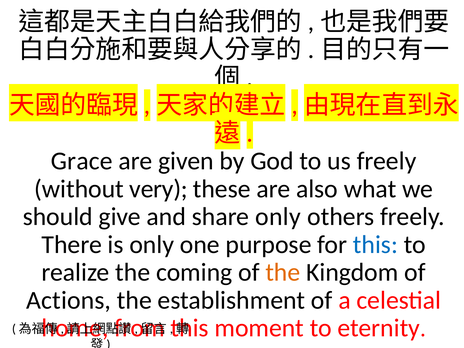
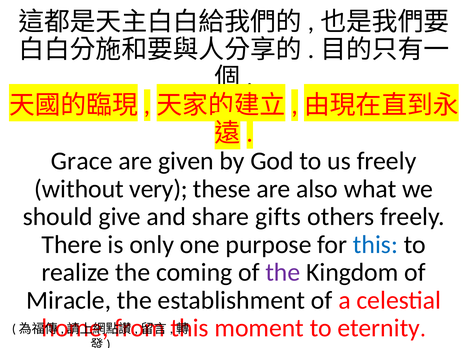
share only: only -> gifts
the at (283, 272) colour: orange -> purple
Actions: Actions -> Miracle
